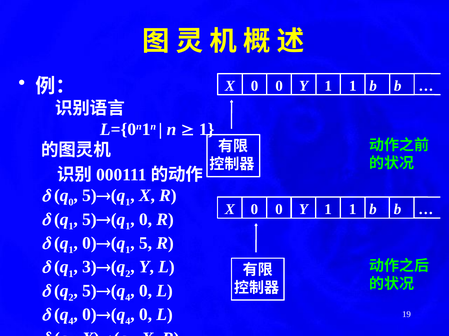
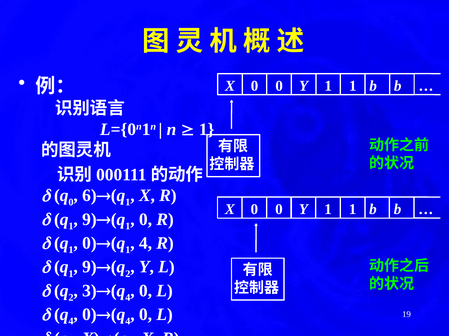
5 at (89, 196): 5 -> 6
5 at (89, 220): 5 -> 9
5 at (145, 244): 5 -> 4
3 at (89, 268): 3 -> 9
5 at (89, 291): 5 -> 3
